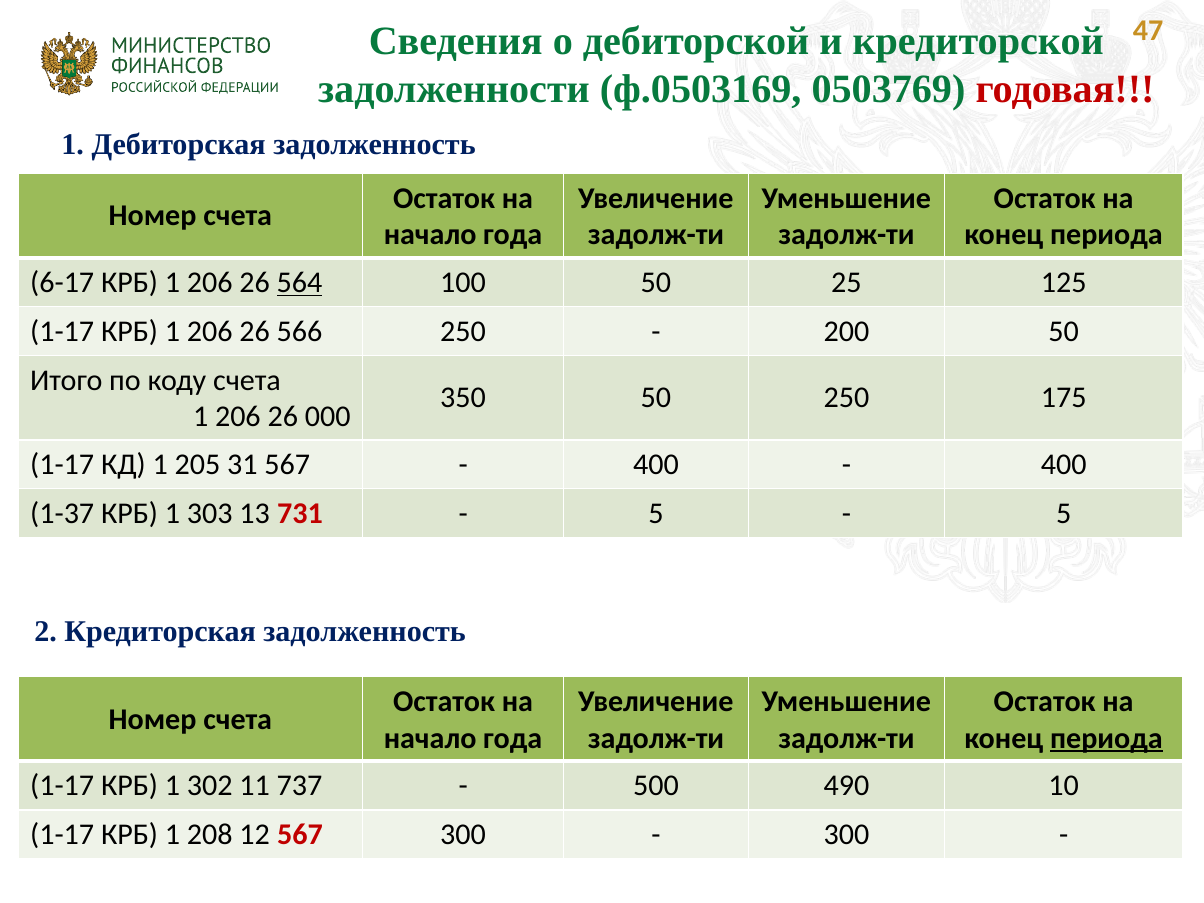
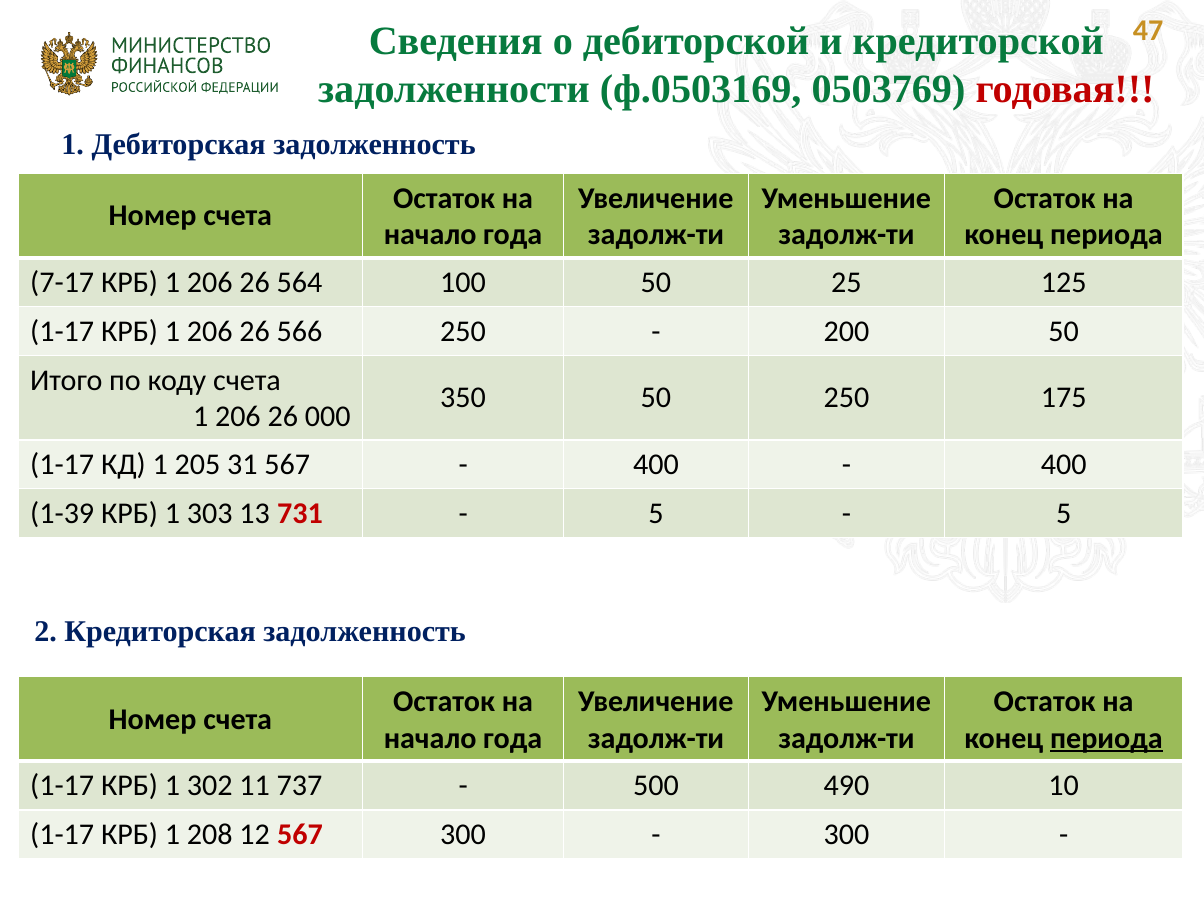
6-17: 6-17 -> 7-17
564 underline: present -> none
1-37: 1-37 -> 1-39
